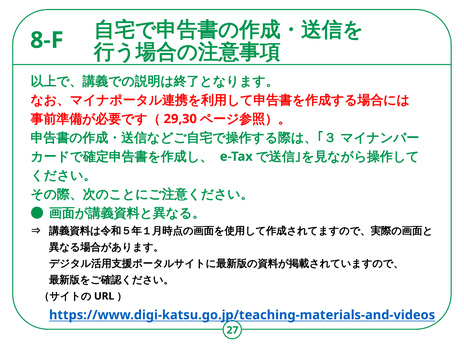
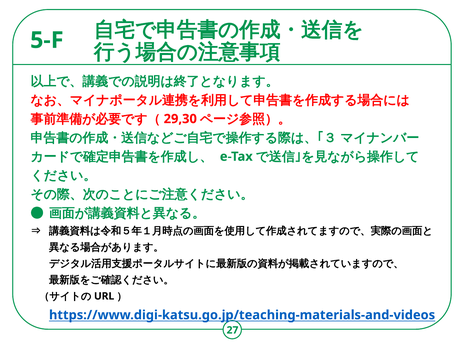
8-F: 8-F -> 5-F
